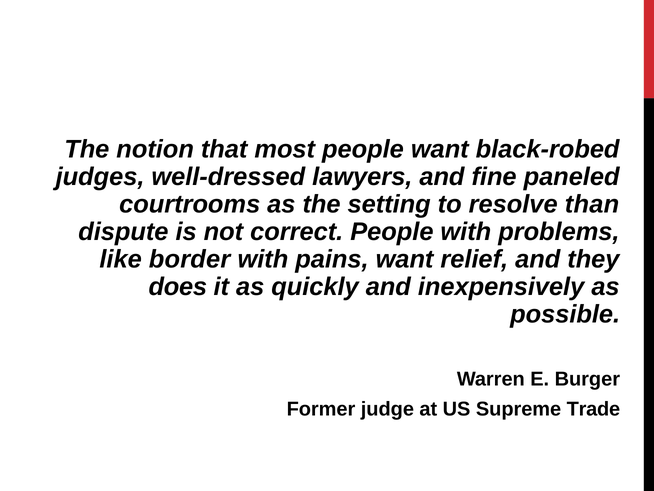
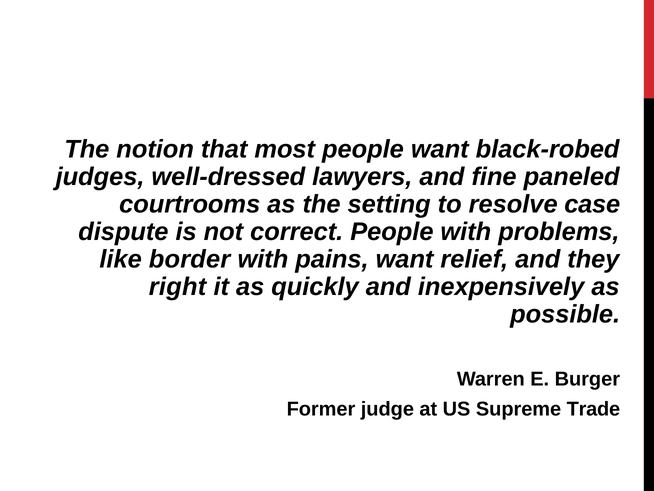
than: than -> case
does: does -> right
